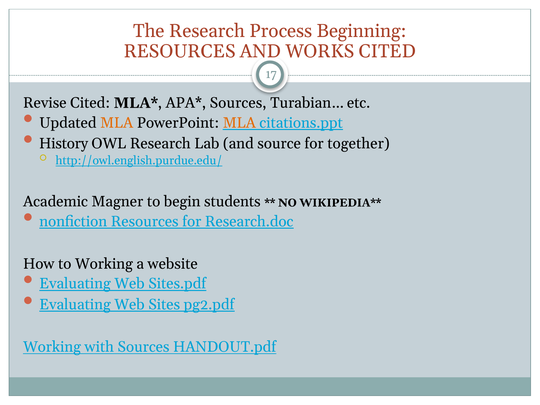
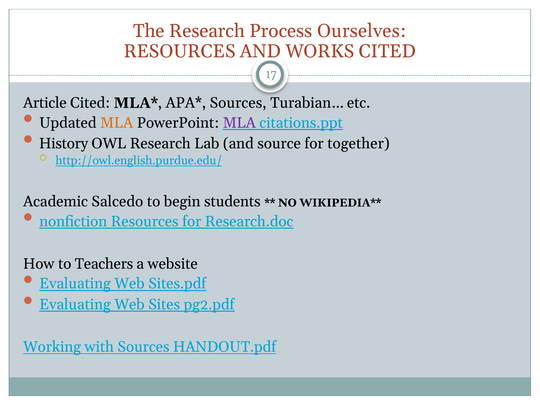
Beginning: Beginning -> Ourselves
Revise: Revise -> Article
MLA at (239, 123) colour: orange -> purple
Magner: Magner -> Salcedo
to Working: Working -> Teachers
